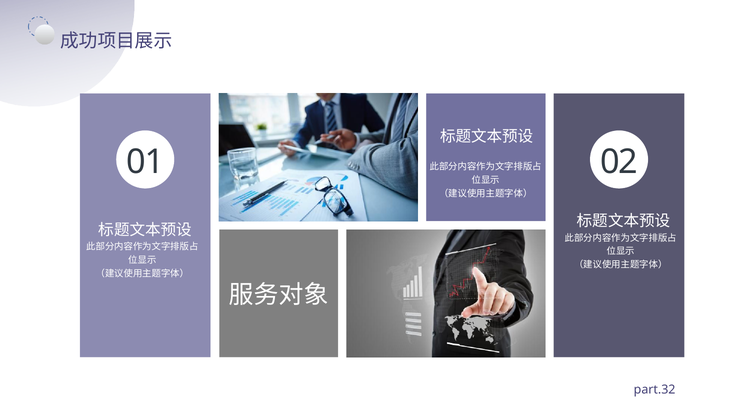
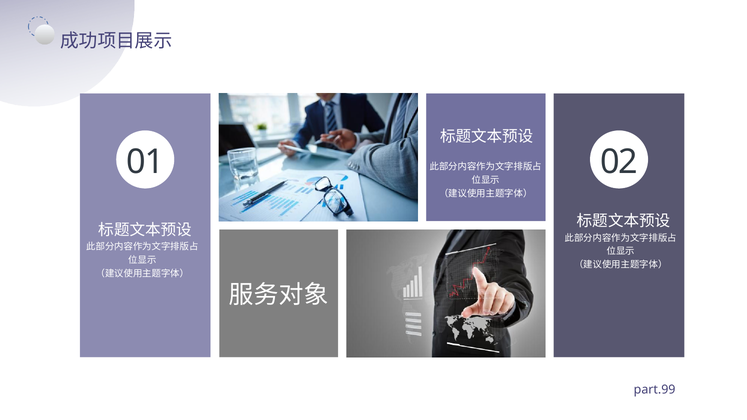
part.32: part.32 -> part.99
